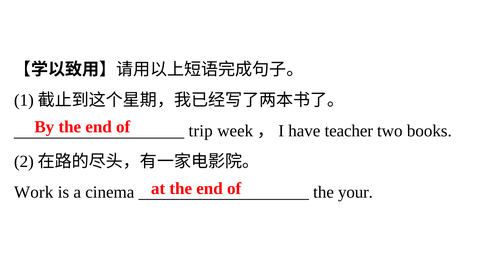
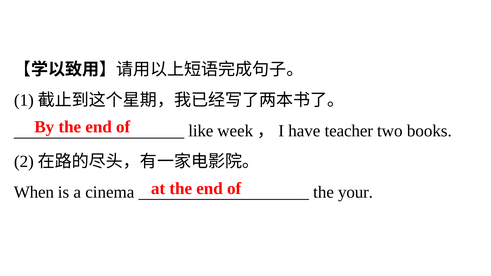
trip: trip -> like
Work: Work -> When
